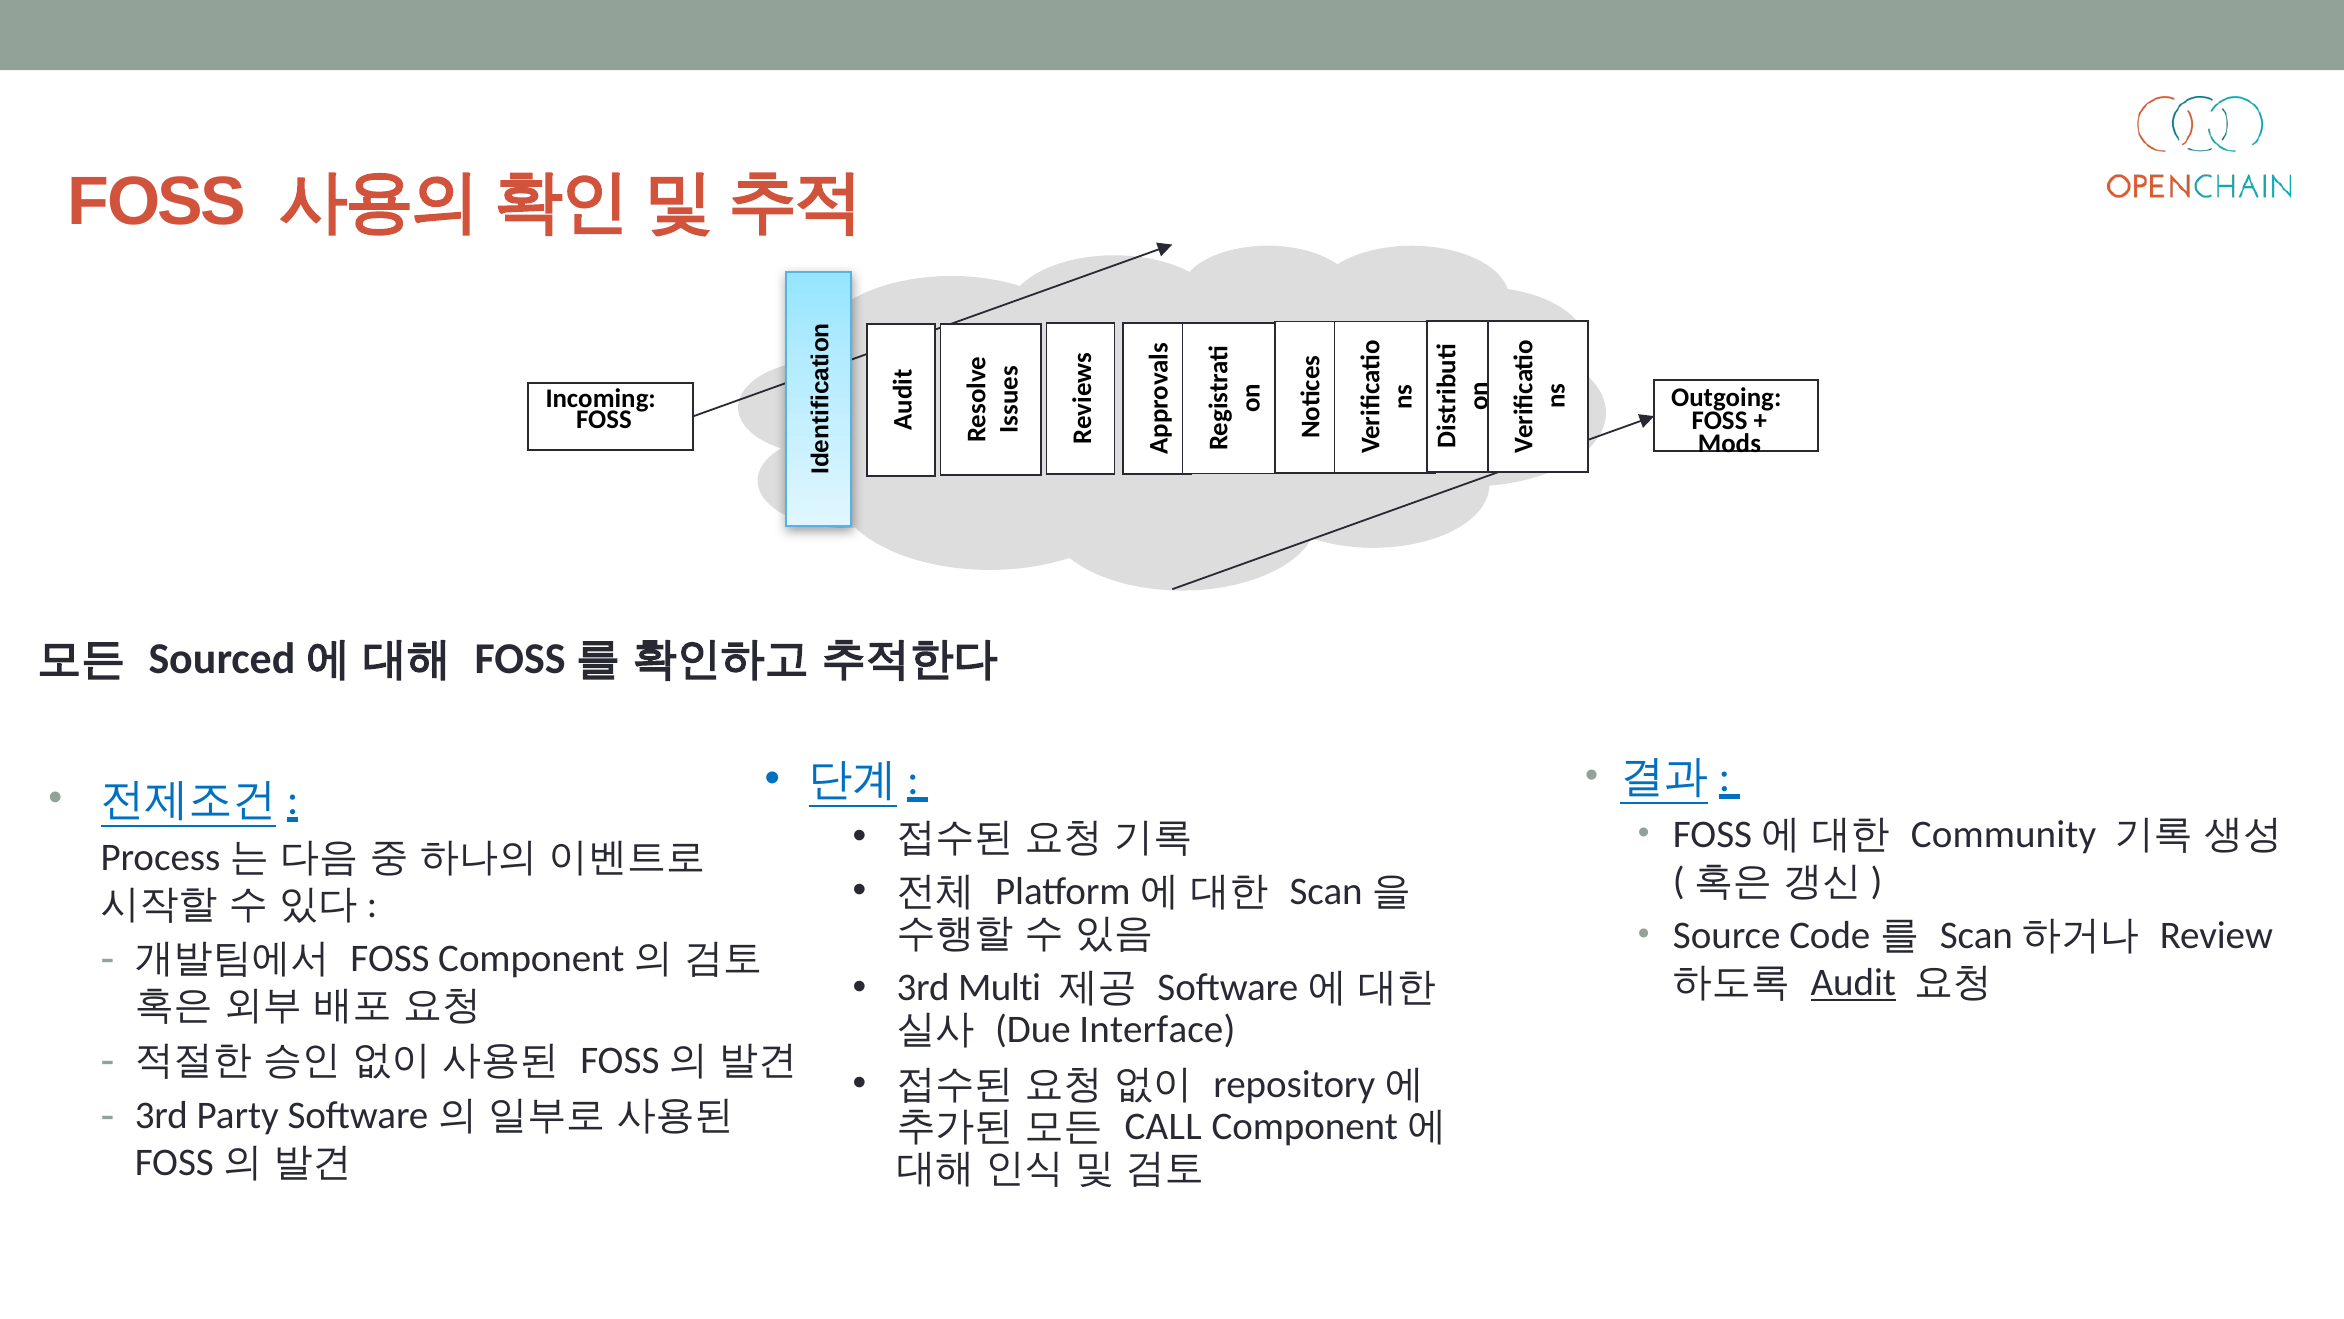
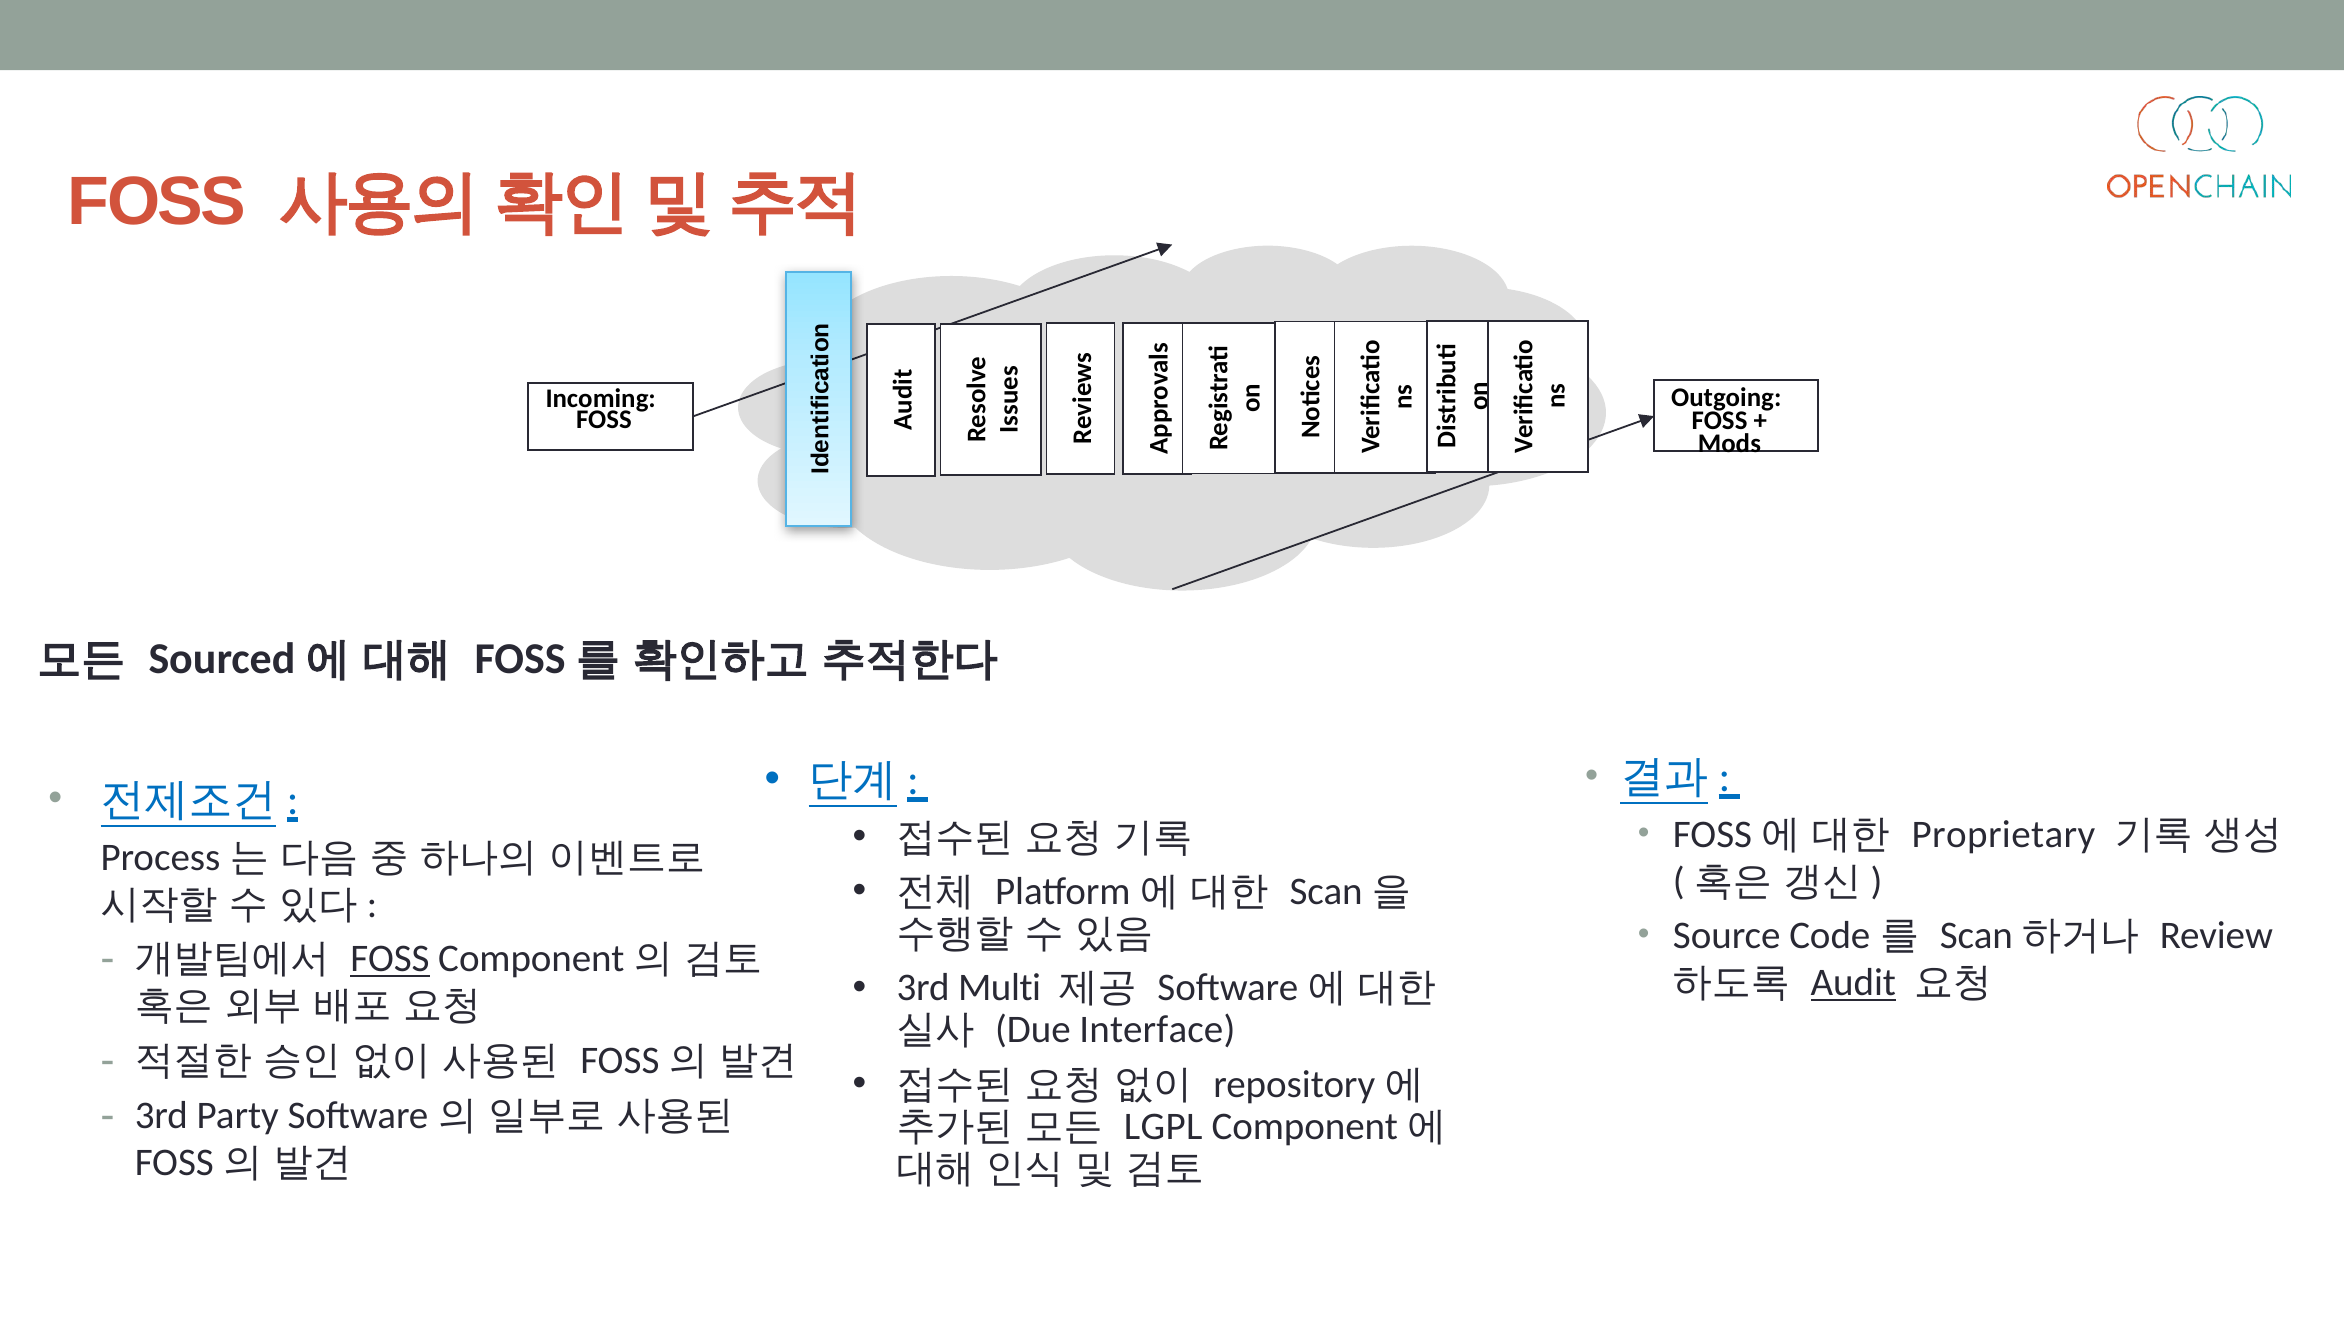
Community: Community -> Proprietary
FOSS at (390, 959) underline: none -> present
CALL: CALL -> LGPL
